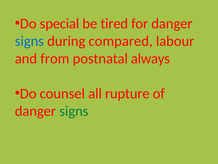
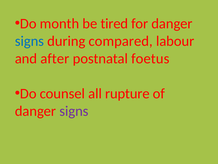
special: special -> month
from: from -> after
always: always -> foetus
signs at (74, 111) colour: green -> purple
